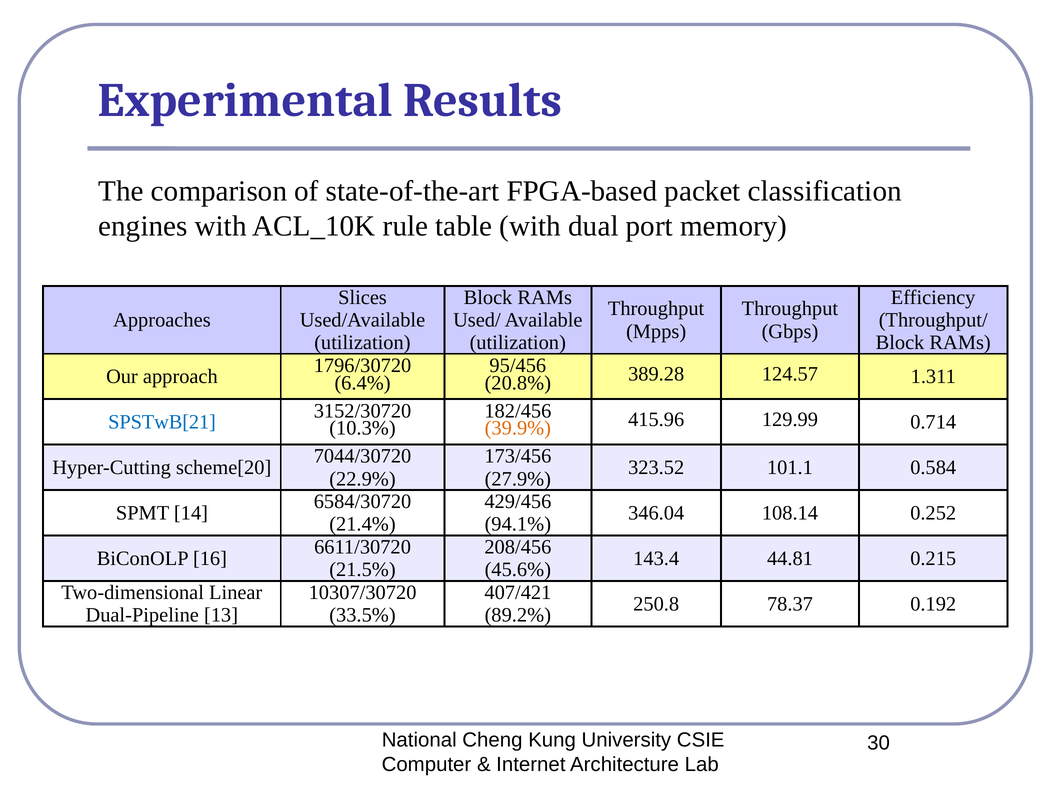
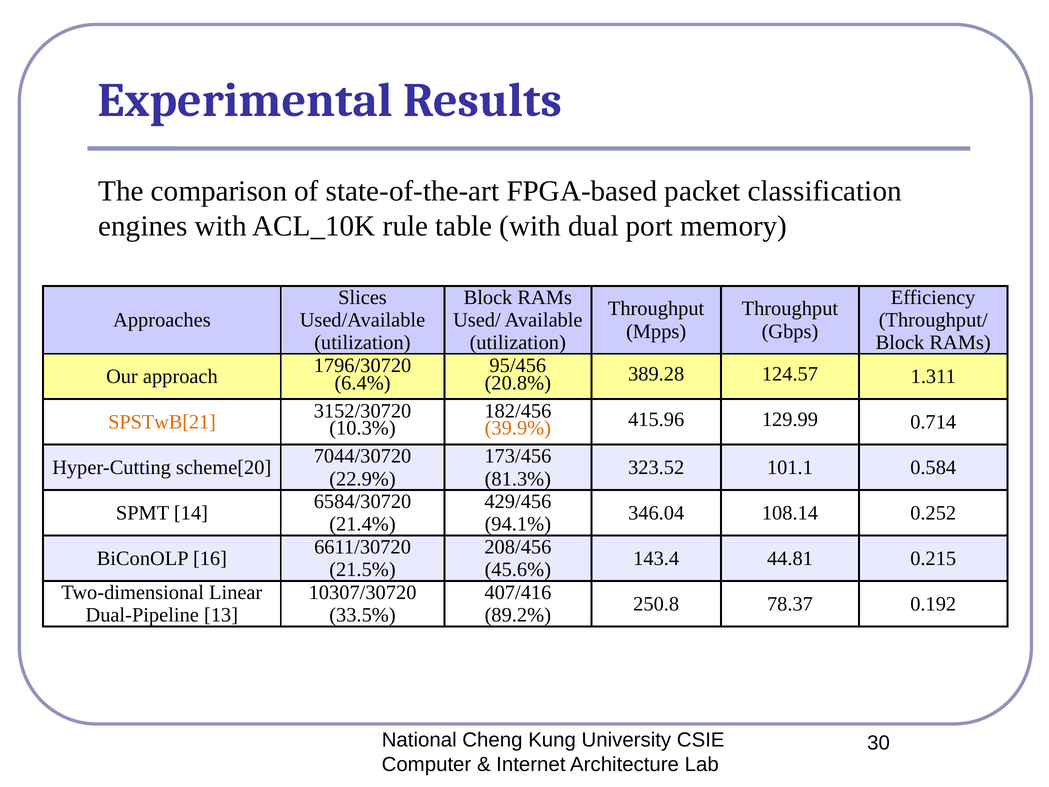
SPSTwB[21 colour: blue -> orange
27.9%: 27.9% -> 81.3%
407/421: 407/421 -> 407/416
